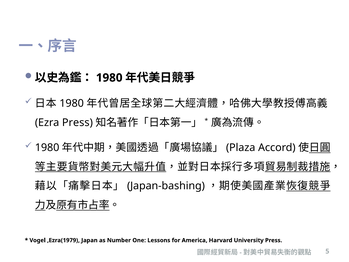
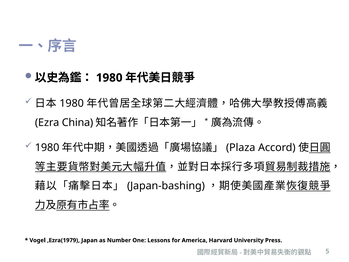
Press at (77, 122): Press -> China
